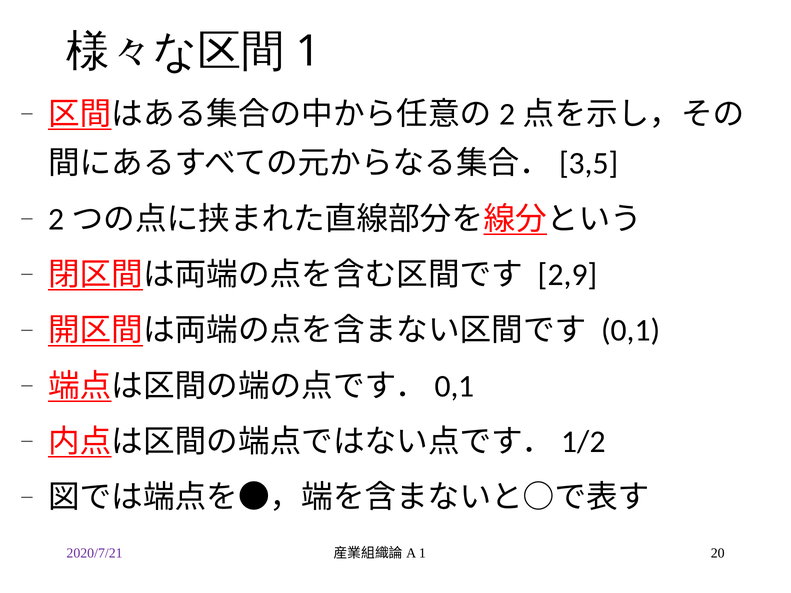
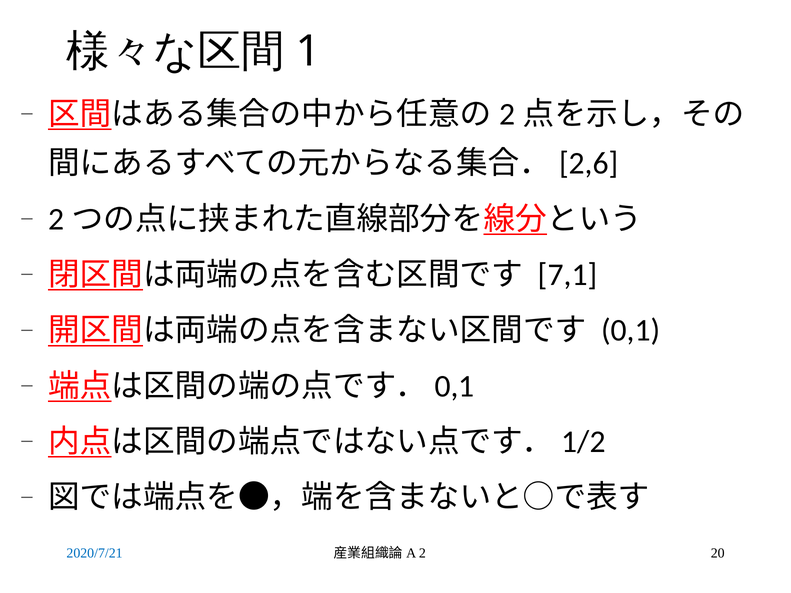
3,5: 3,5 -> 2,6
2,9: 2,9 -> 7,1
2020/7/21 colour: purple -> blue
1 at (422, 553): 1 -> 2
